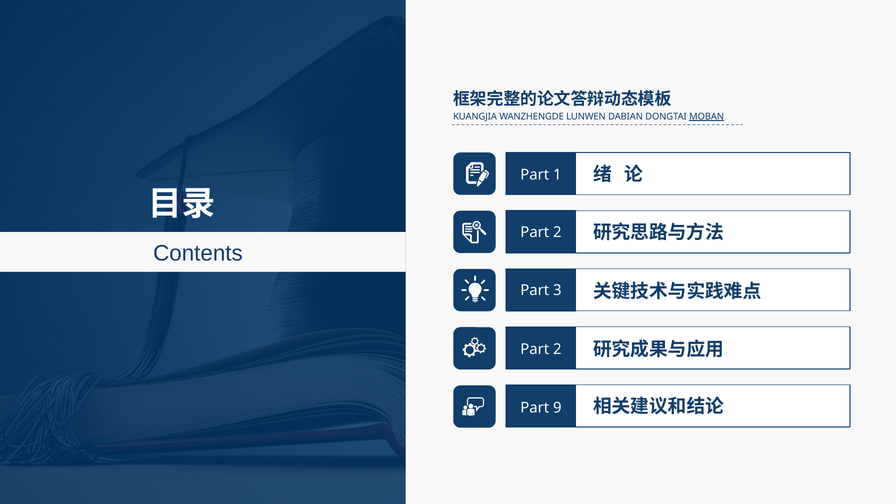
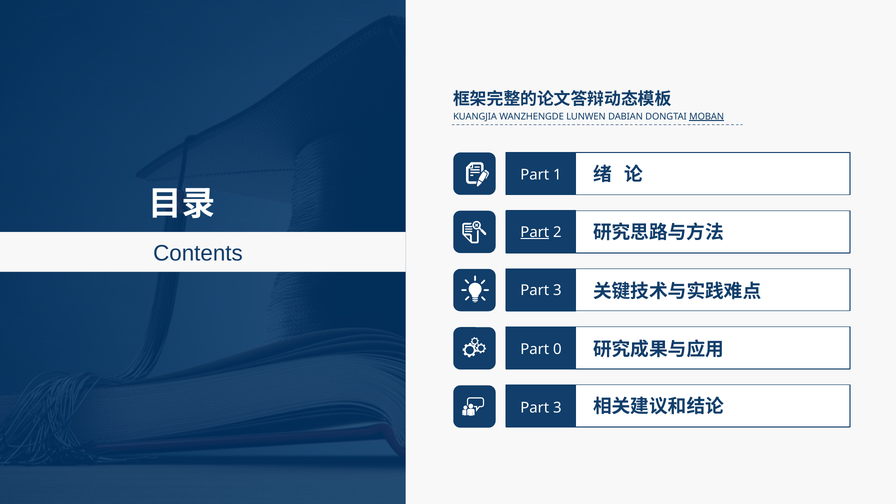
Part at (535, 232) underline: none -> present
2 at (557, 349): 2 -> 0
9 at (557, 407): 9 -> 3
